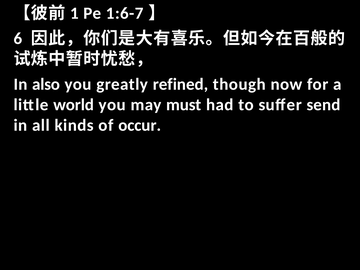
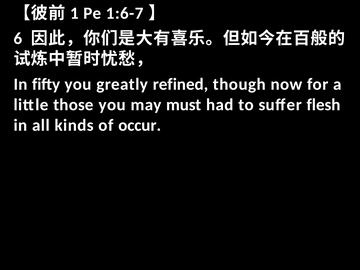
also: also -> fifty
world: world -> those
send: send -> flesh
